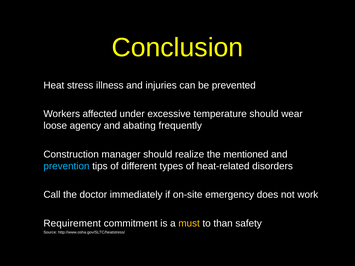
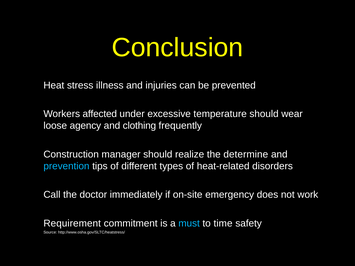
abating: abating -> clothing
mentioned: mentioned -> determine
must colour: yellow -> light blue
than: than -> time
